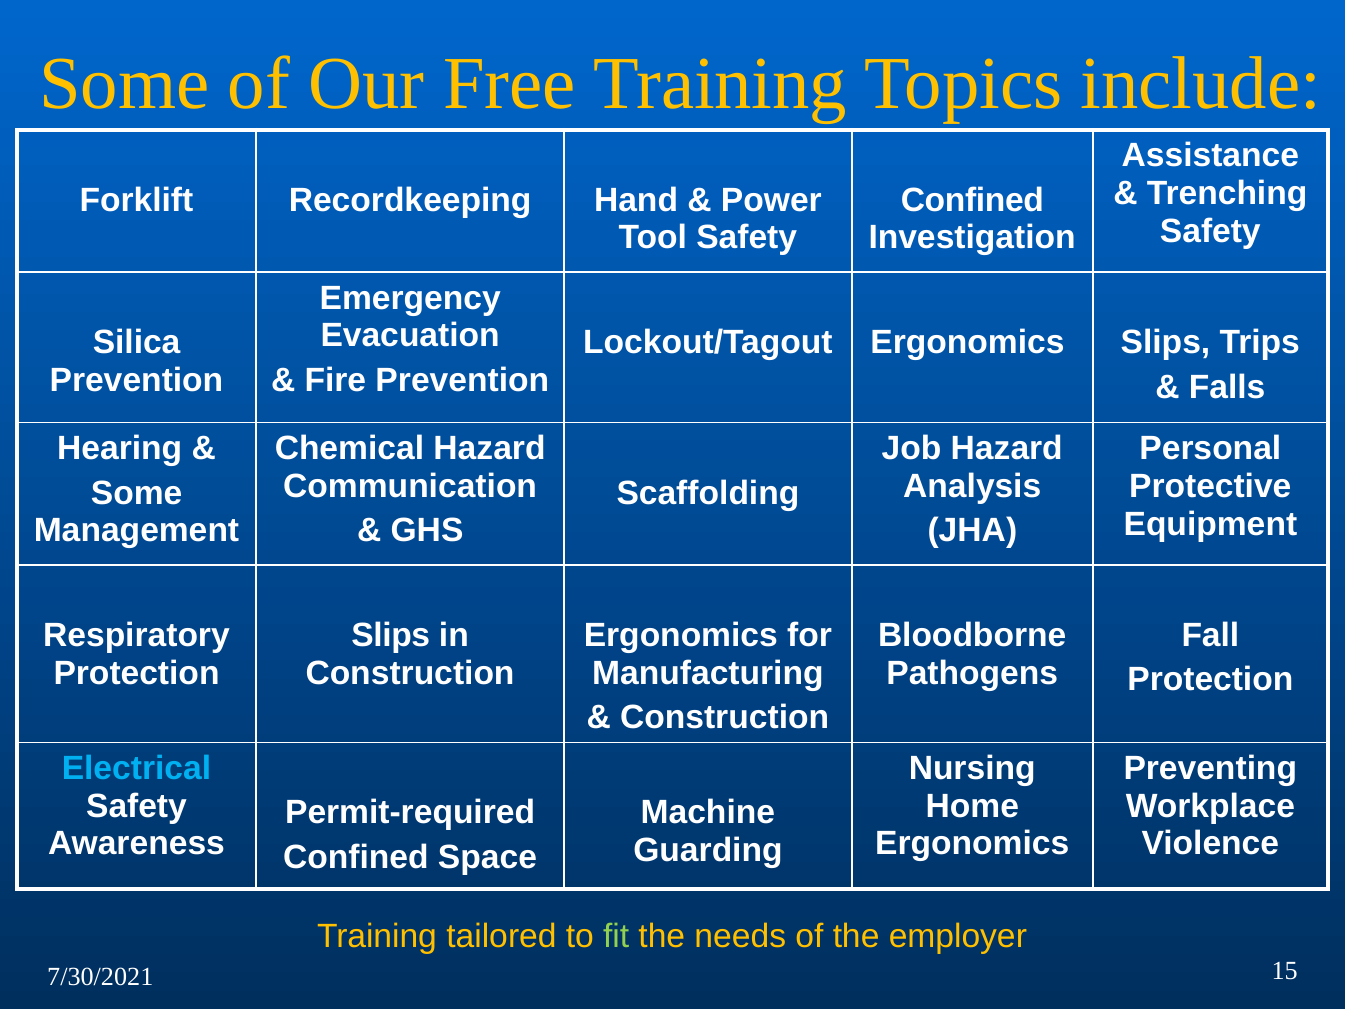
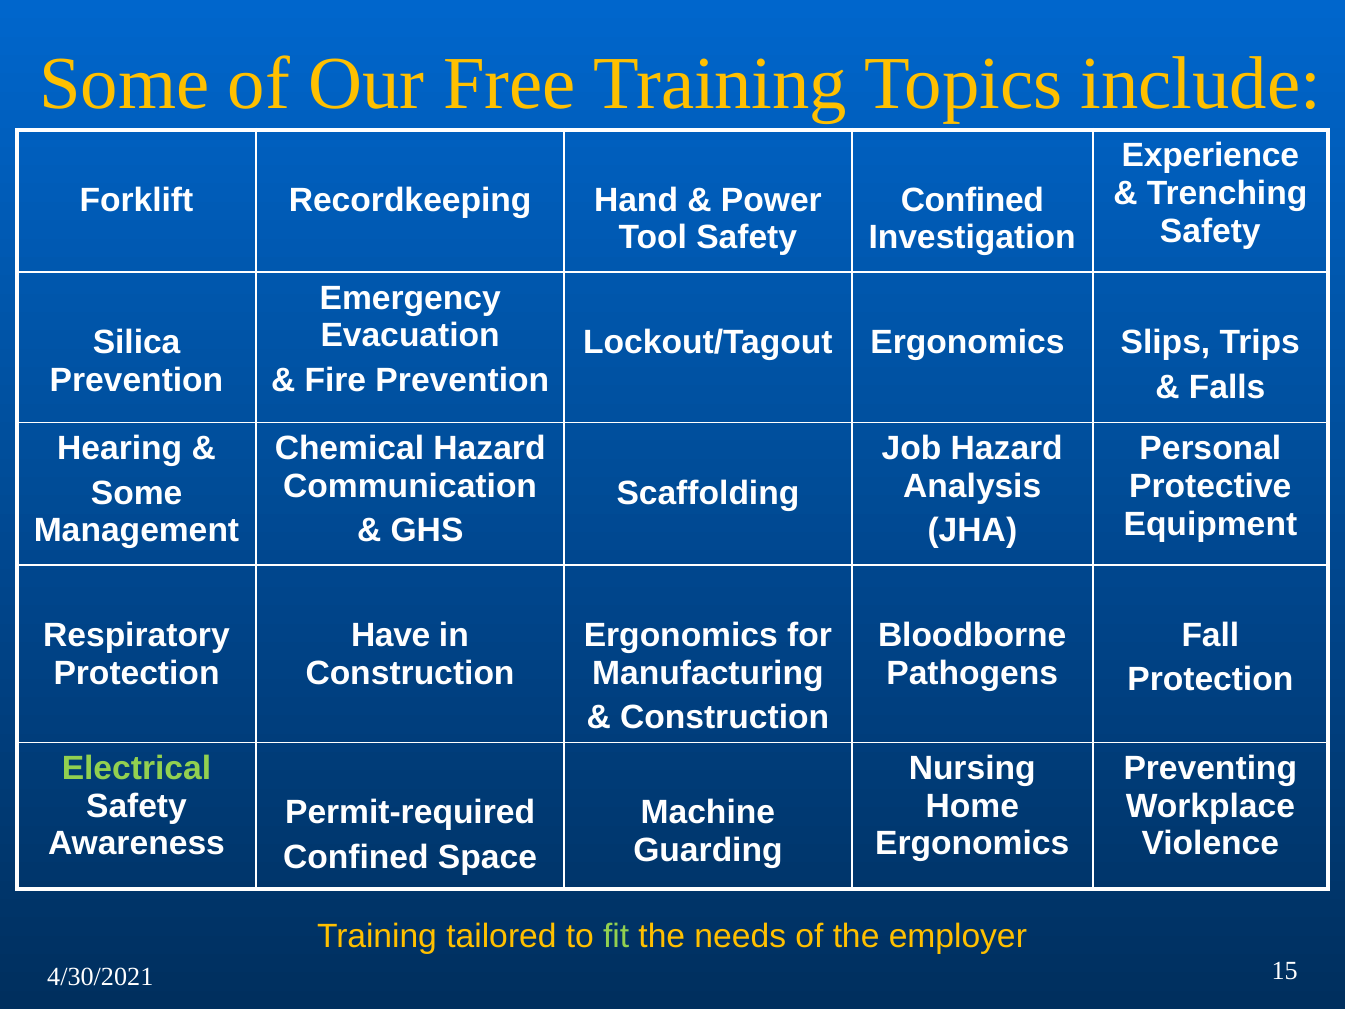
Assistance: Assistance -> Experience
Slips at (391, 635): Slips -> Have
Electrical colour: light blue -> light green
7/30/2021: 7/30/2021 -> 4/30/2021
